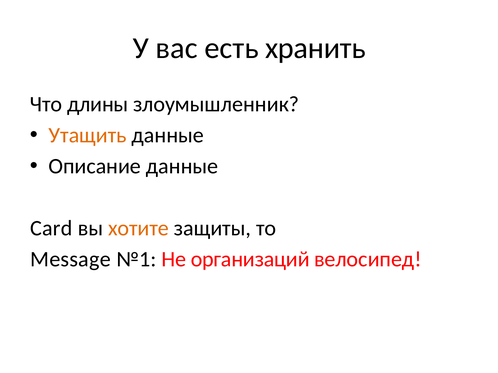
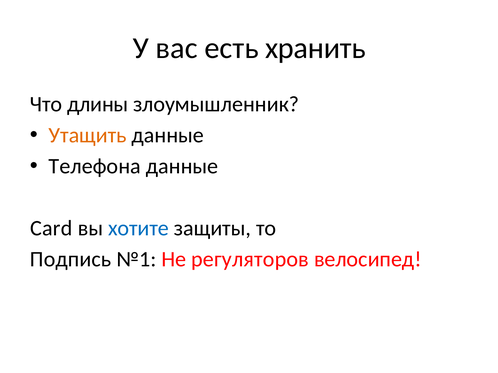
Описание: Описание -> Телефона
хотите colour: orange -> blue
Message: Message -> Подпись
организаций: организаций -> регуляторов
